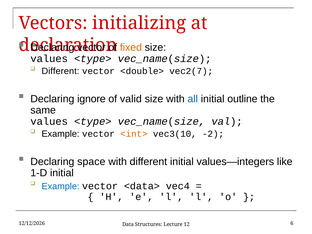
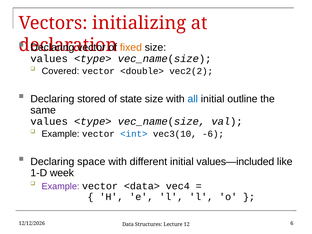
Different at (60, 71): Different -> Covered
vec2(7: vec2(7 -> vec2(2
ignore: ignore -> stored
valid: valid -> state
<int> colour: orange -> blue
-2: -2 -> -6
values—integers: values—integers -> values—included
1-D initial: initial -> week
Example at (61, 186) colour: blue -> purple
